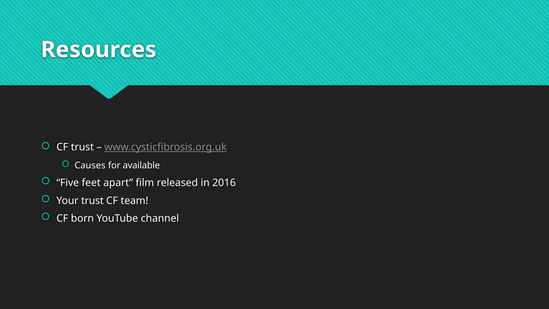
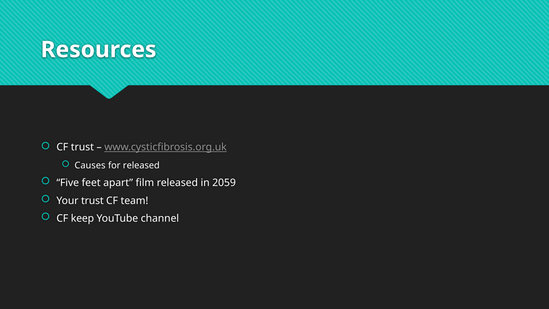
for available: available -> released
2016: 2016 -> 2059
born: born -> keep
